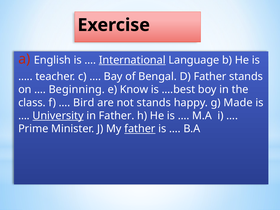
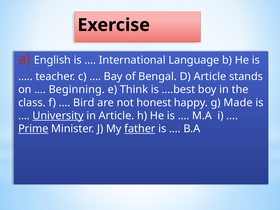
International underline: present -> none
D Father: Father -> Article
Know: Know -> Think
not stands: stands -> honest
in Father: Father -> Article
Prime underline: none -> present
